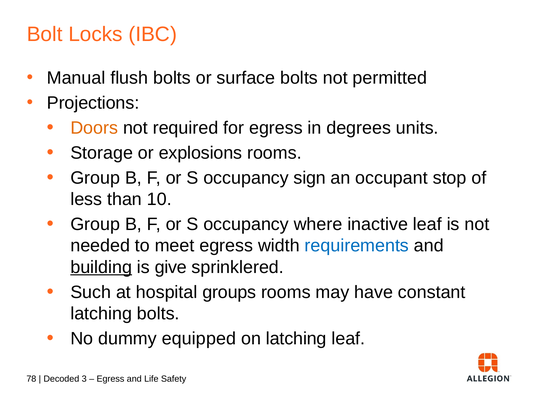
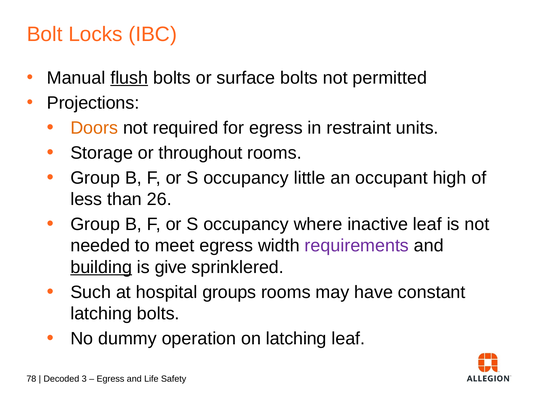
flush underline: none -> present
degrees: degrees -> restraint
explosions: explosions -> throughout
sign: sign -> little
stop: stop -> high
10: 10 -> 26
requirements colour: blue -> purple
equipped: equipped -> operation
